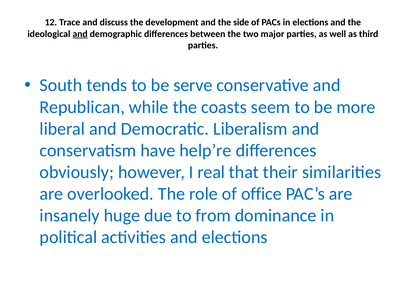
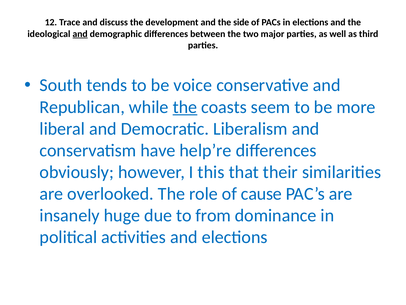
serve: serve -> voice
the at (185, 107) underline: none -> present
real: real -> this
office: office -> cause
